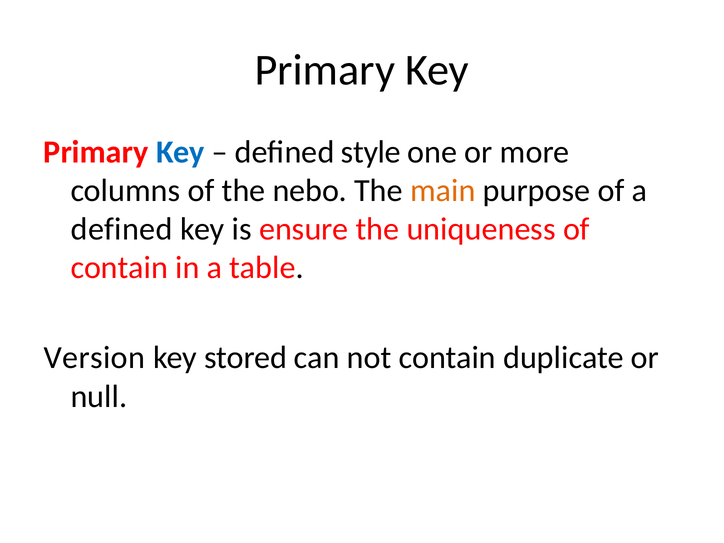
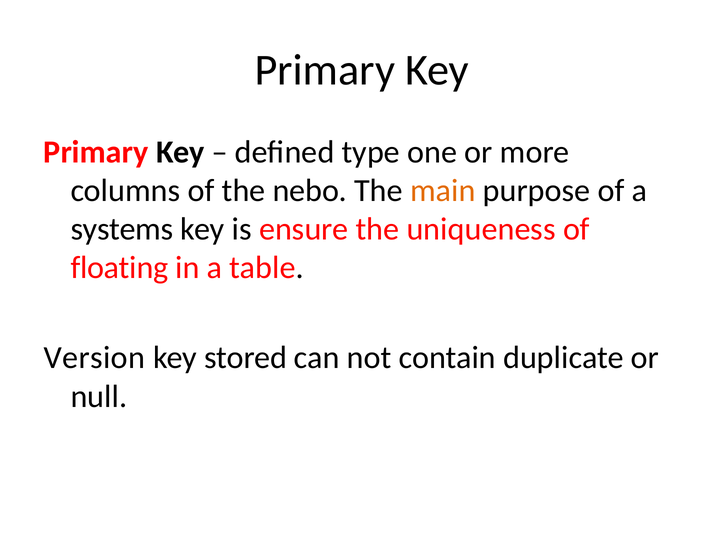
Key at (180, 152) colour: blue -> black
style: style -> type
defined at (122, 229): defined -> systems
contain at (119, 268): contain -> floating
